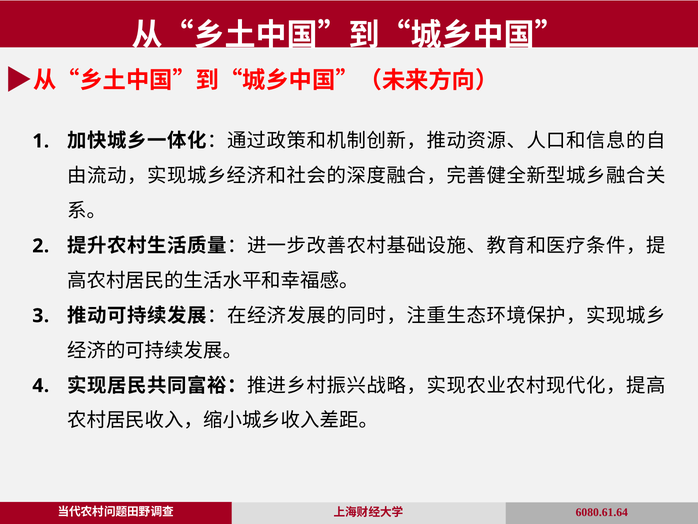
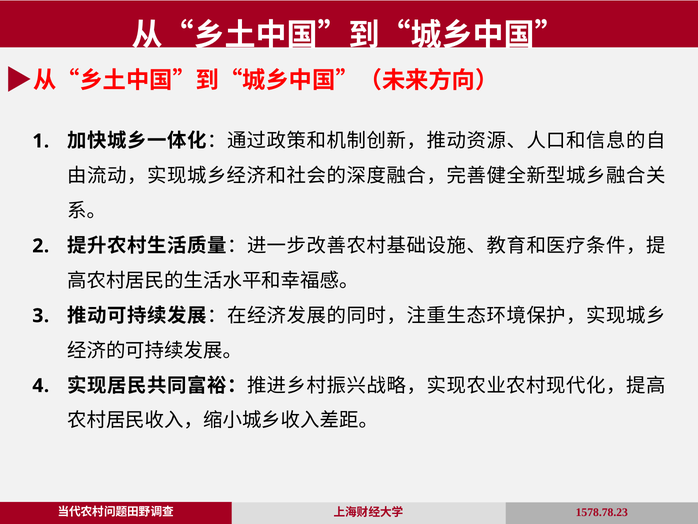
6080.61.64: 6080.61.64 -> 1578.78.23
